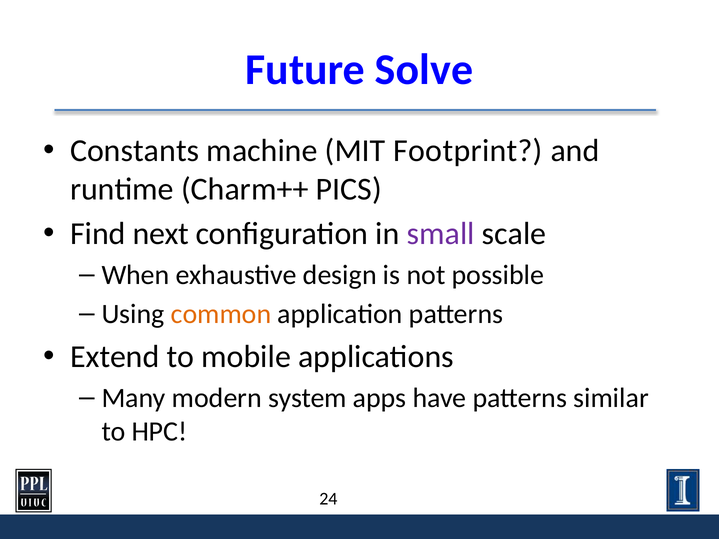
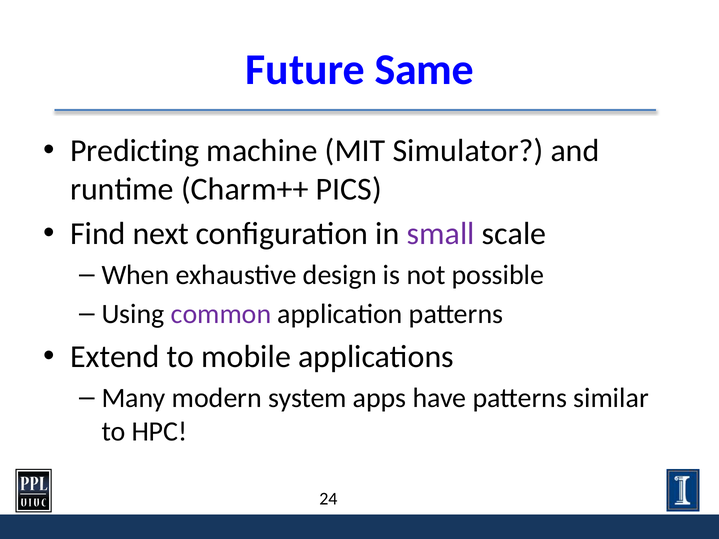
Solve: Solve -> Same
Constants: Constants -> Predicting
Footprint: Footprint -> Simulator
common colour: orange -> purple
